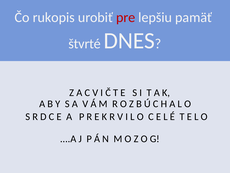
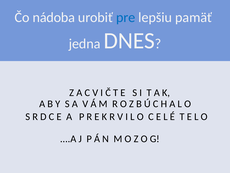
rukopis: rukopis -> nádoba
pre at (126, 17) colour: red -> blue
štvrté: štvrté -> jedna
